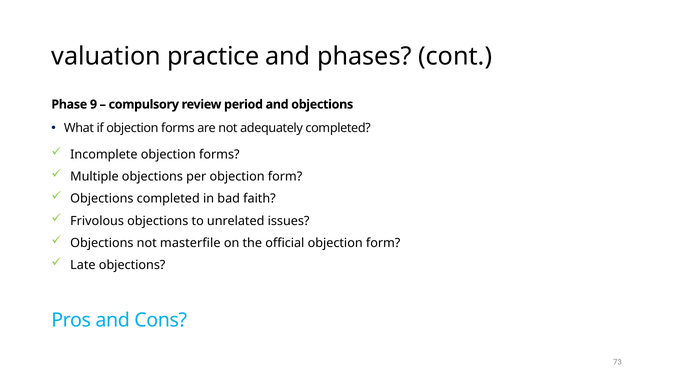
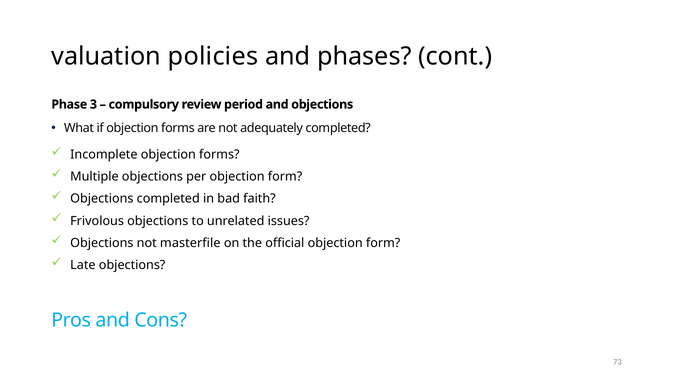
practice: practice -> policies
9: 9 -> 3
